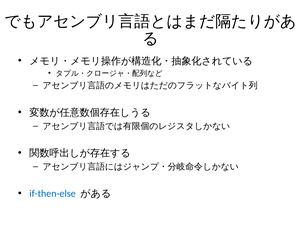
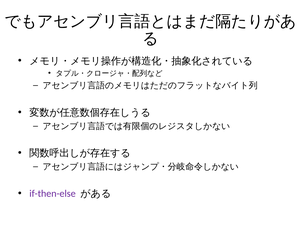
if-then-else colour: blue -> purple
